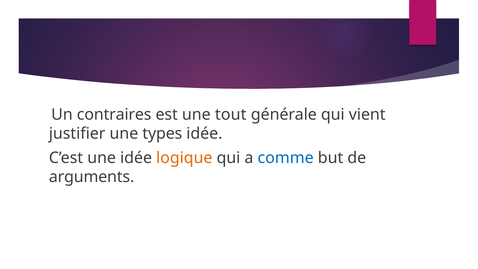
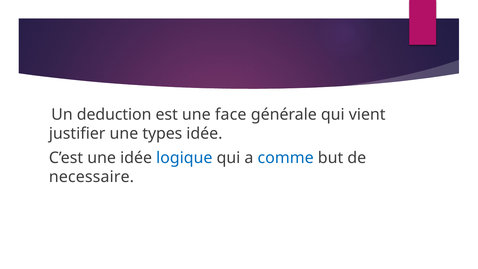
contraires: contraires -> deduction
tout: tout -> face
logique colour: orange -> blue
arguments: arguments -> necessaire
